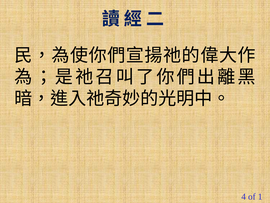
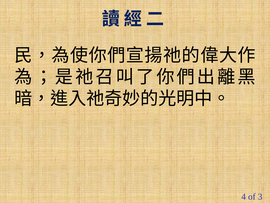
1: 1 -> 3
